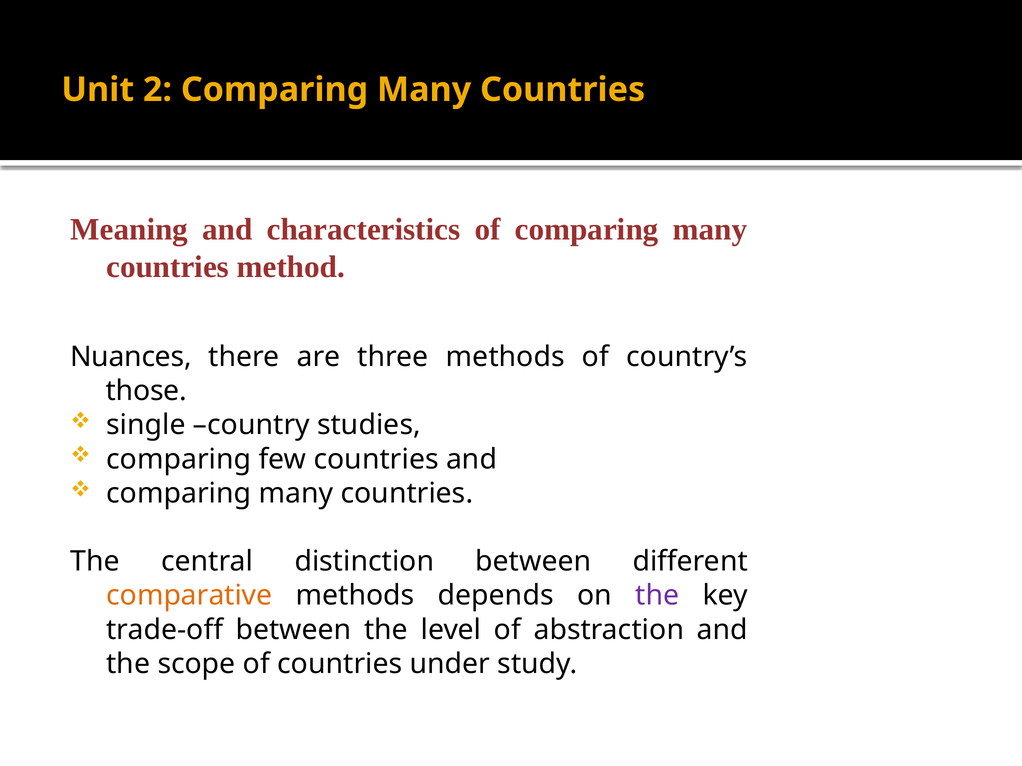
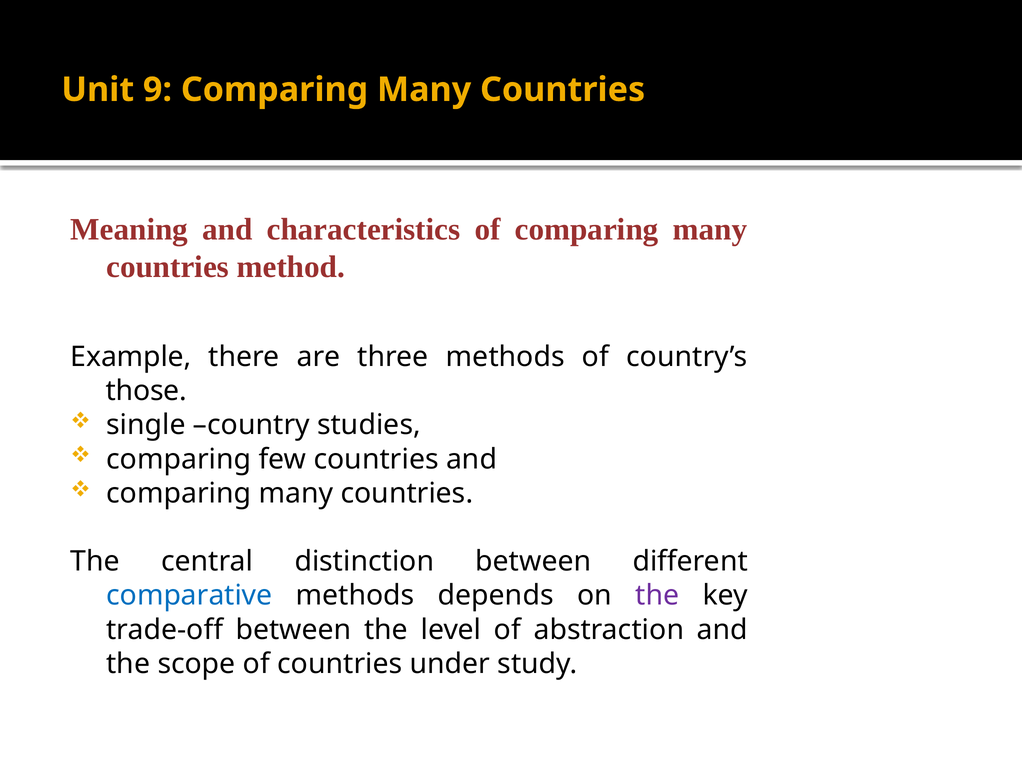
2: 2 -> 9
Nuances: Nuances -> Example
comparative colour: orange -> blue
